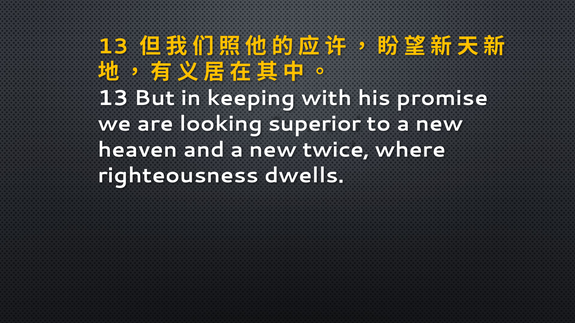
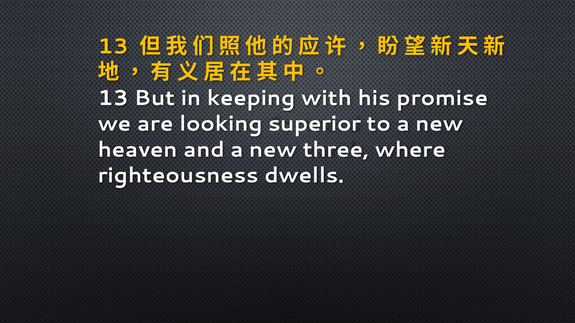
twice: twice -> three
